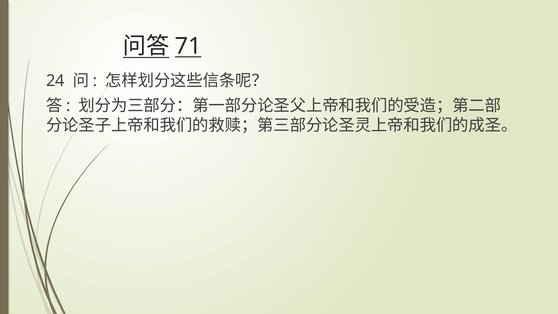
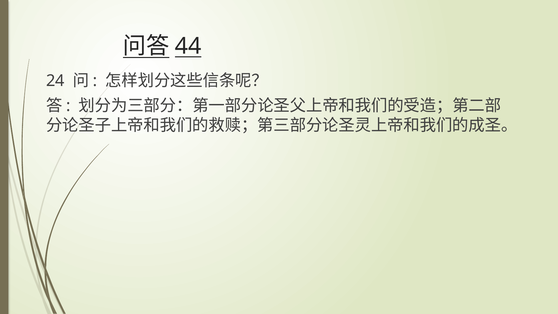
71: 71 -> 44
